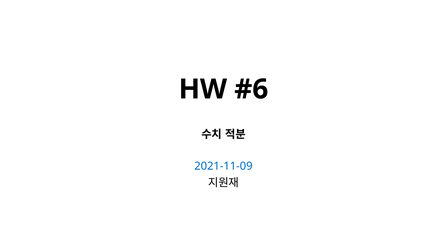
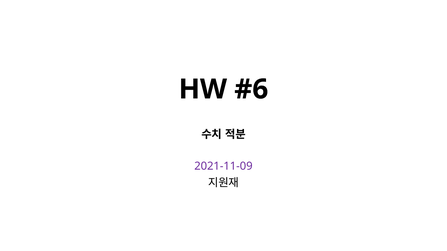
2021-11-09 colour: blue -> purple
